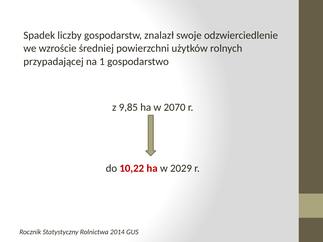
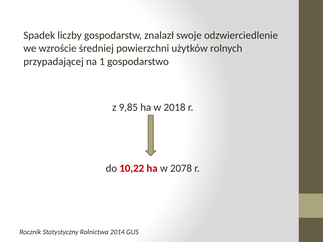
2070: 2070 -> 2018
2029: 2029 -> 2078
